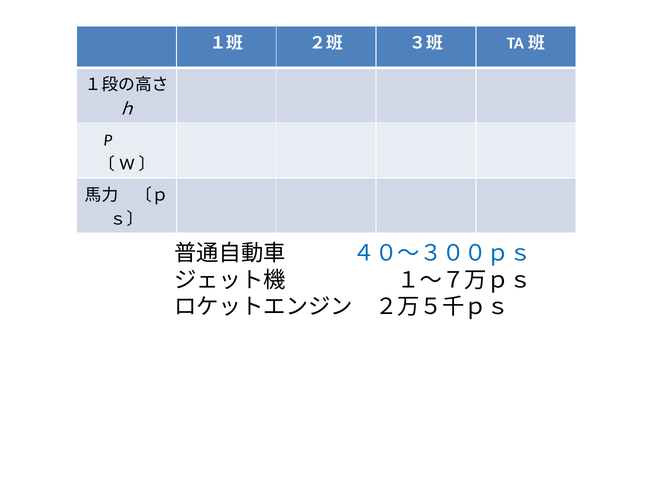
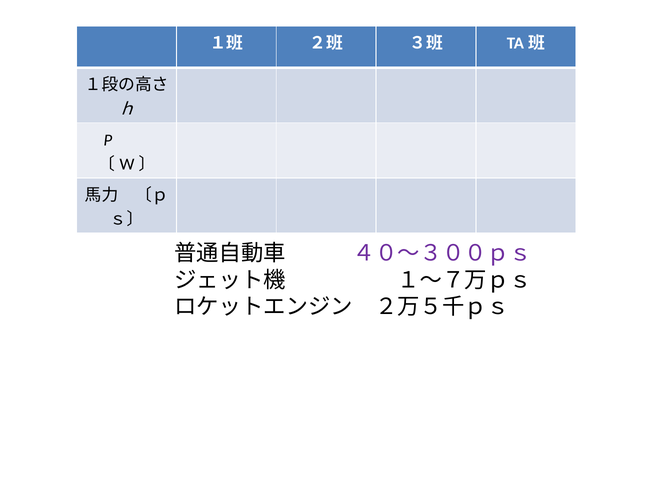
４０～３００ｐｓ colour: blue -> purple
